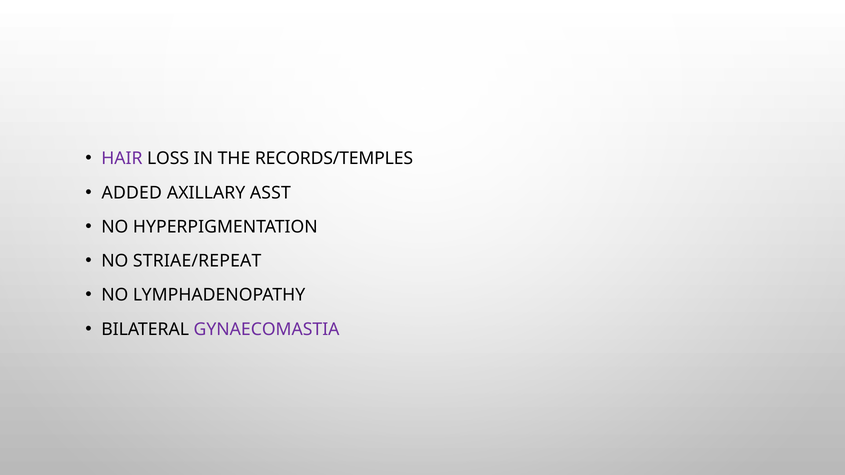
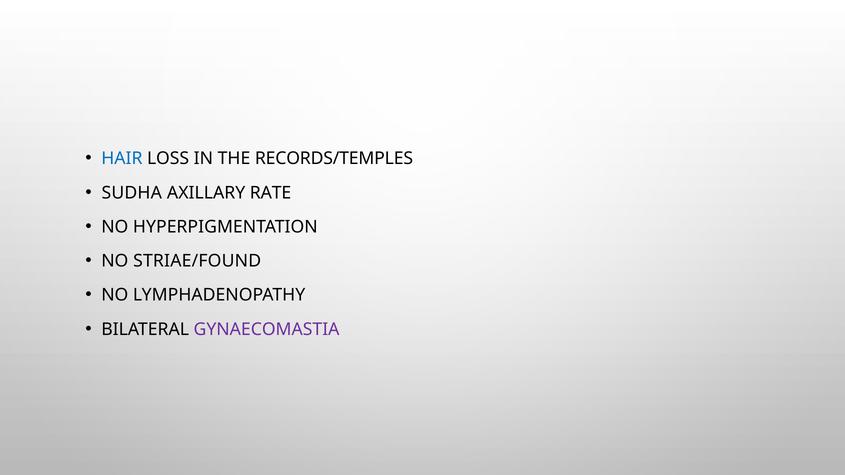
HAIR colour: purple -> blue
ADDED: ADDED -> SUDHA
ASST: ASST -> RATE
STRIAE/REPEAT: STRIAE/REPEAT -> STRIAE/FOUND
